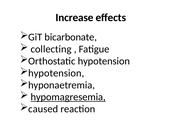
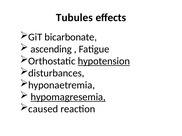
Increase: Increase -> Tubules
collecting: collecting -> ascending
hypotension at (104, 61) underline: none -> present
hypotension at (56, 73): hypotension -> disturbances
